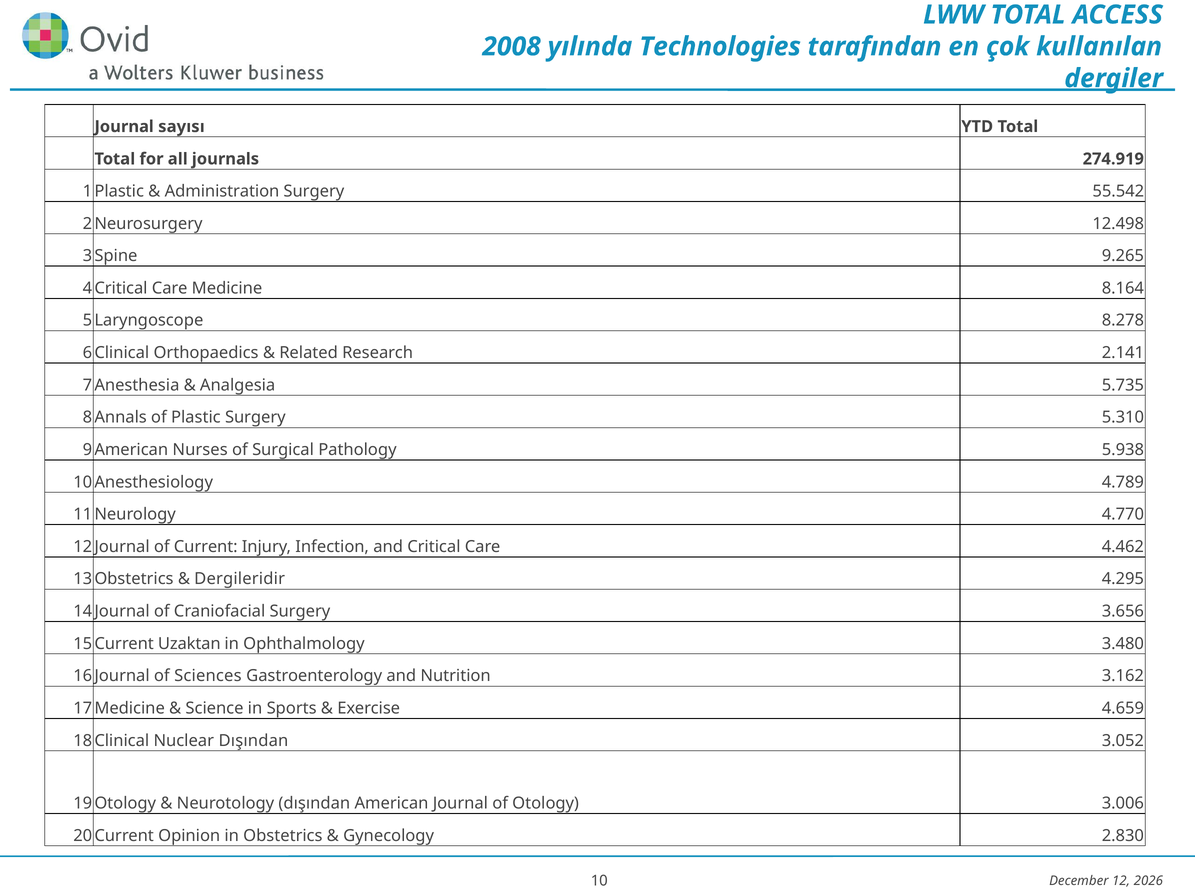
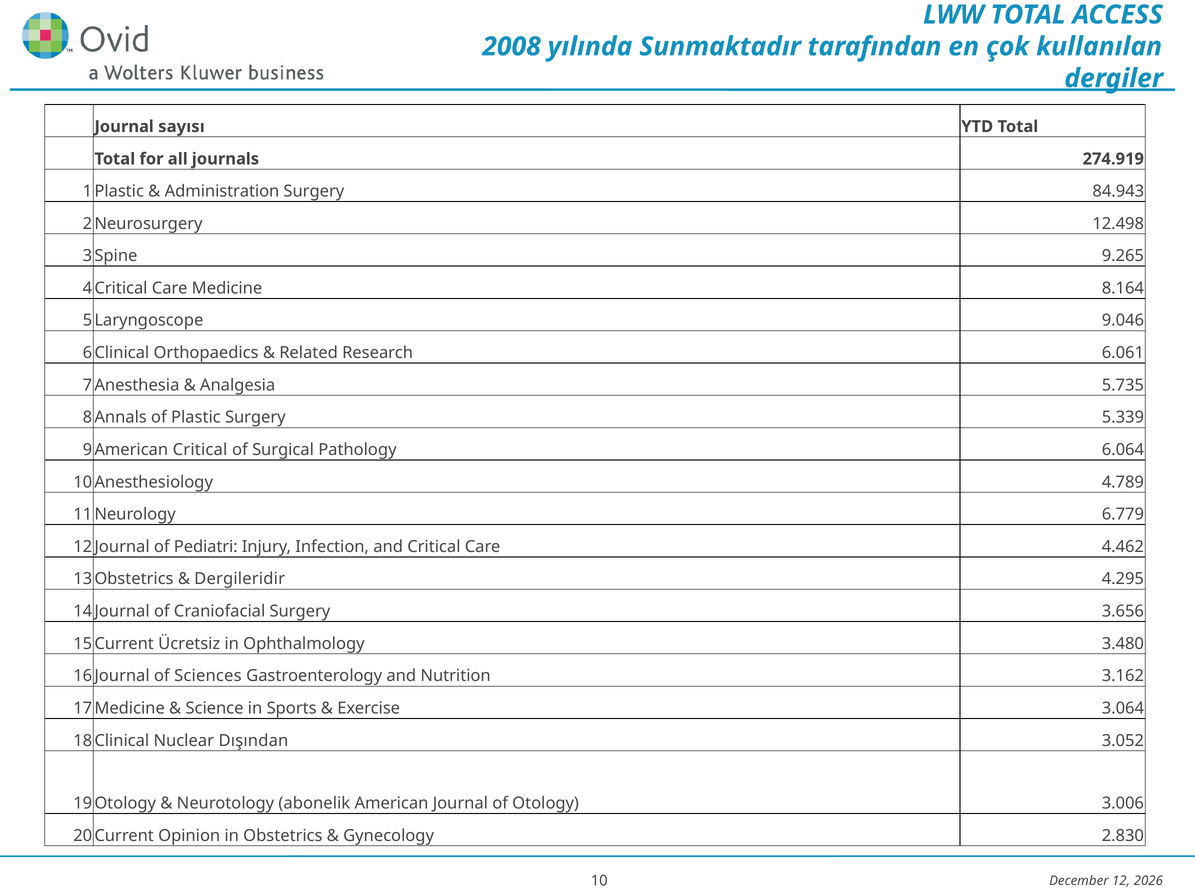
Technologies: Technologies -> Sunmaktadır
55.542: 55.542 -> 84.943
8.278: 8.278 -> 9.046
2.141: 2.141 -> 6.061
5.310: 5.310 -> 5.339
Nurses at (200, 450): Nurses -> Critical
5.938: 5.938 -> 6.064
4.770: 4.770 -> 6.779
Current: Current -> Pediatri
Uzaktan: Uzaktan -> Ücretsiz
4.659: 4.659 -> 3.064
Neurotology dışından: dışından -> abonelik
